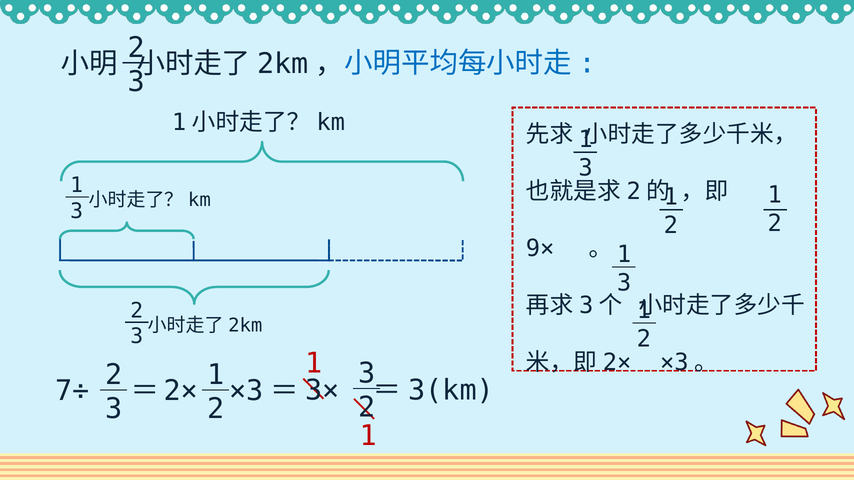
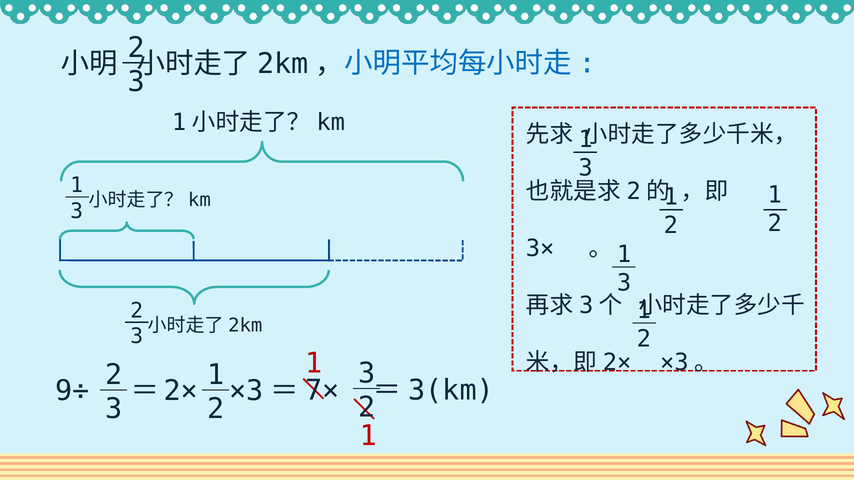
9×: 9× -> 3×
3×: 3× -> 7×
7÷: 7÷ -> 9÷
